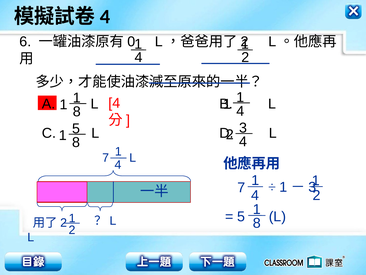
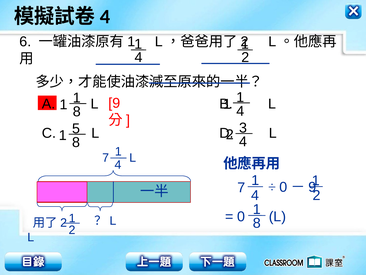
0 at (131, 42): 0 -> 1
4 at (114, 103): 4 -> 9
1 at (283, 187): 1 -> 0
3 at (312, 187): 3 -> 9
5 at (241, 216): 5 -> 0
